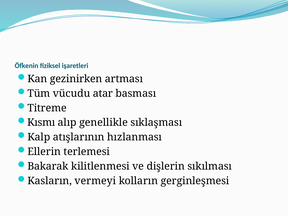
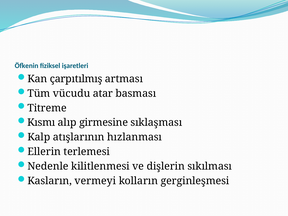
gezinirken: gezinirken -> çarpıtılmış
genellikle: genellikle -> girmesine
Bakarak: Bakarak -> Nedenle
